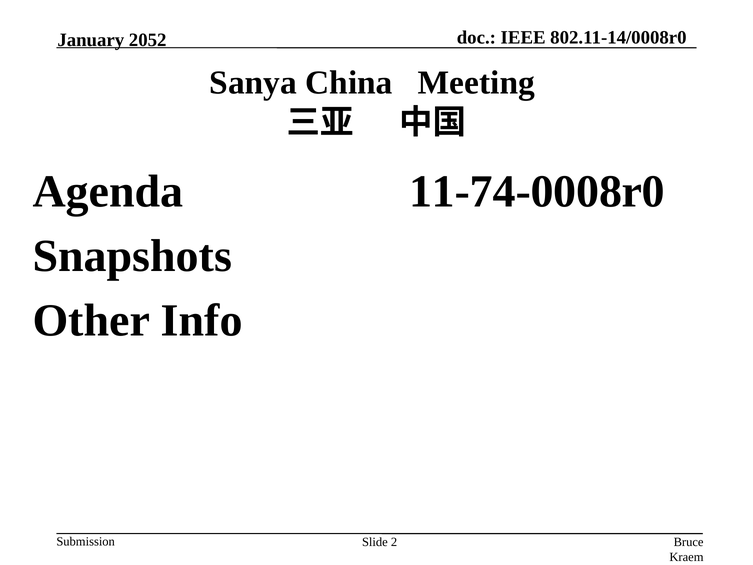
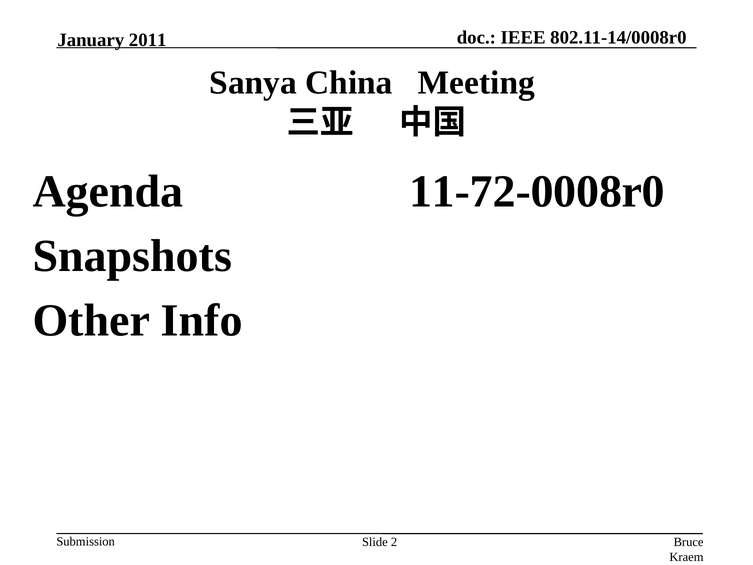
2052: 2052 -> 2011
11-74-0008r0: 11-74-0008r0 -> 11-72-0008r0
